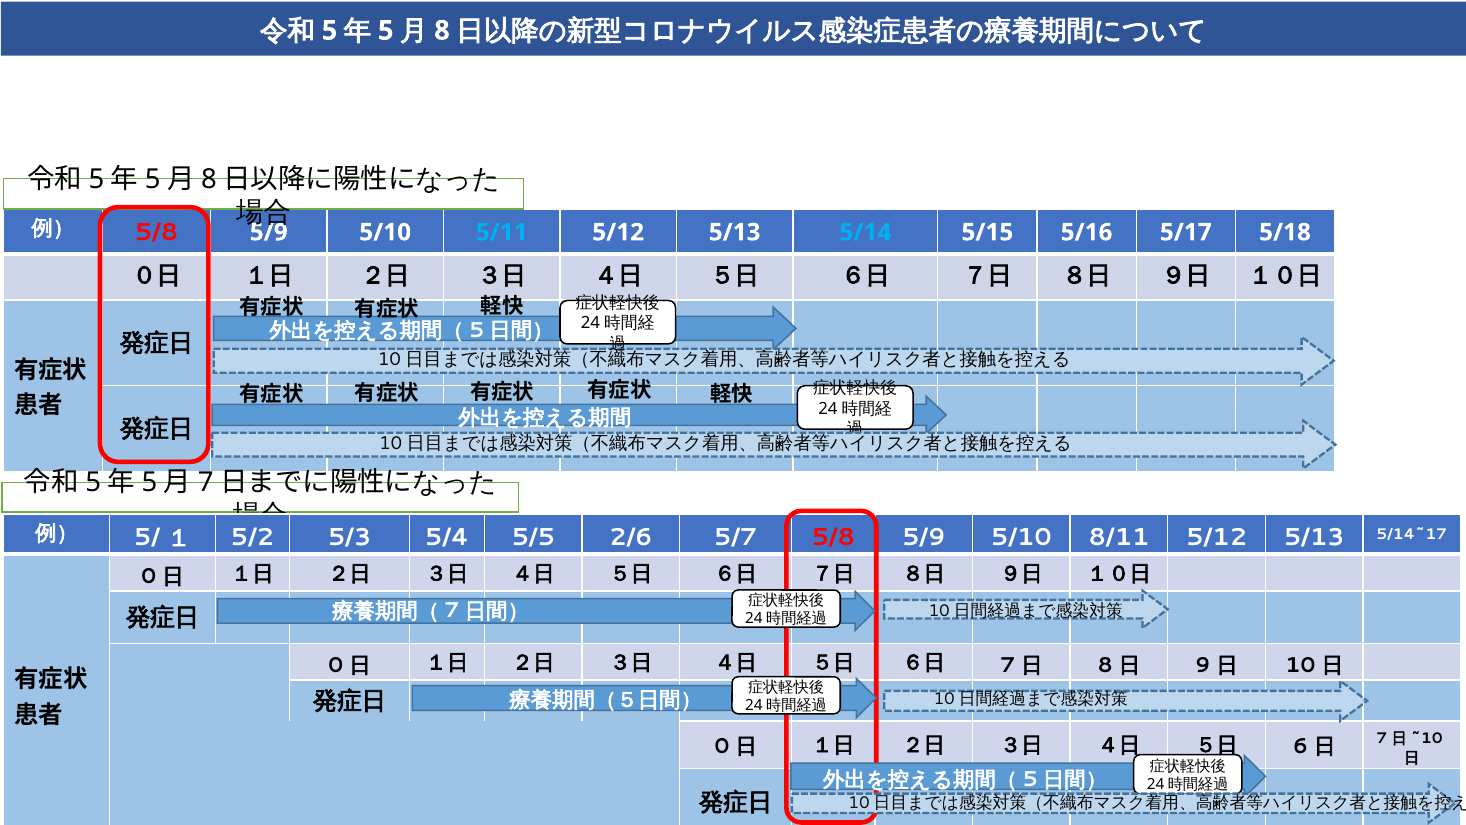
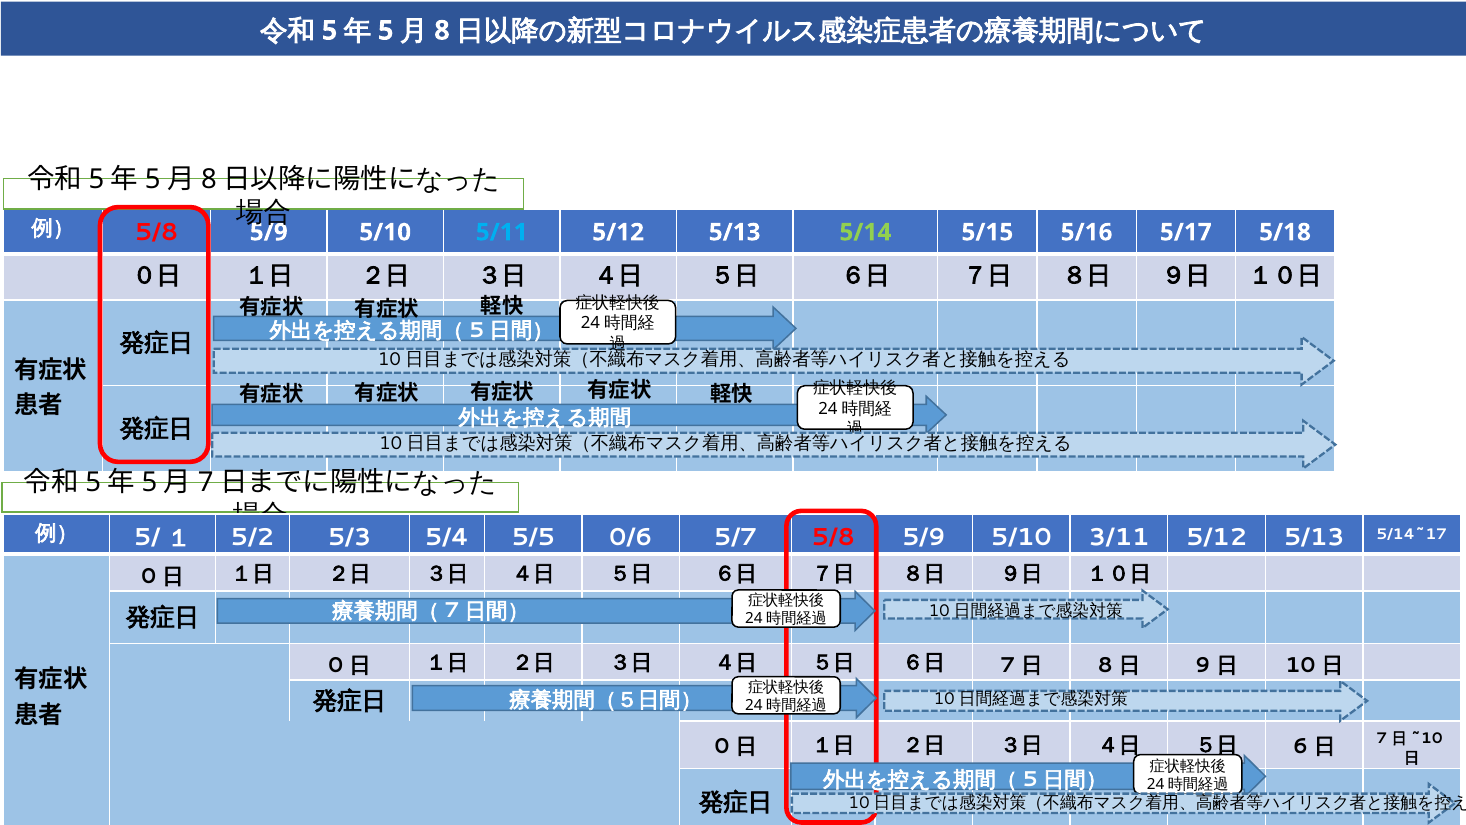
5/14 colour: light blue -> light green
2/6: 2/6 -> 0/6
8/11: 8/11 -> 3/11
